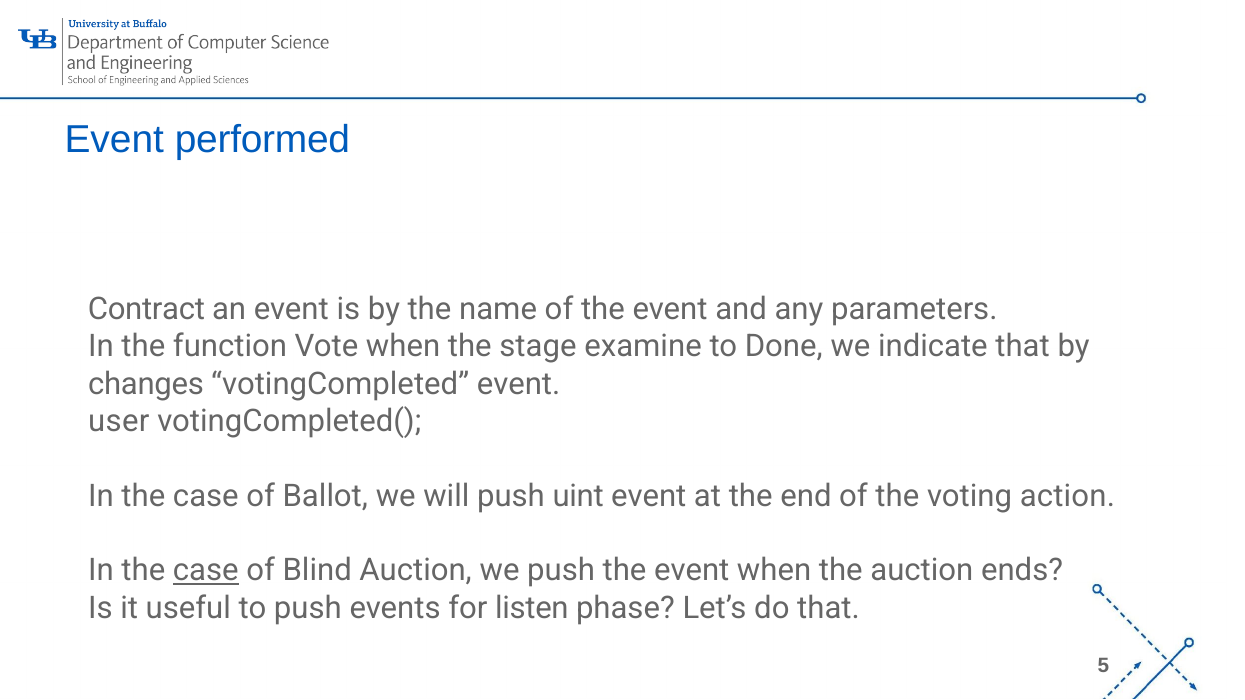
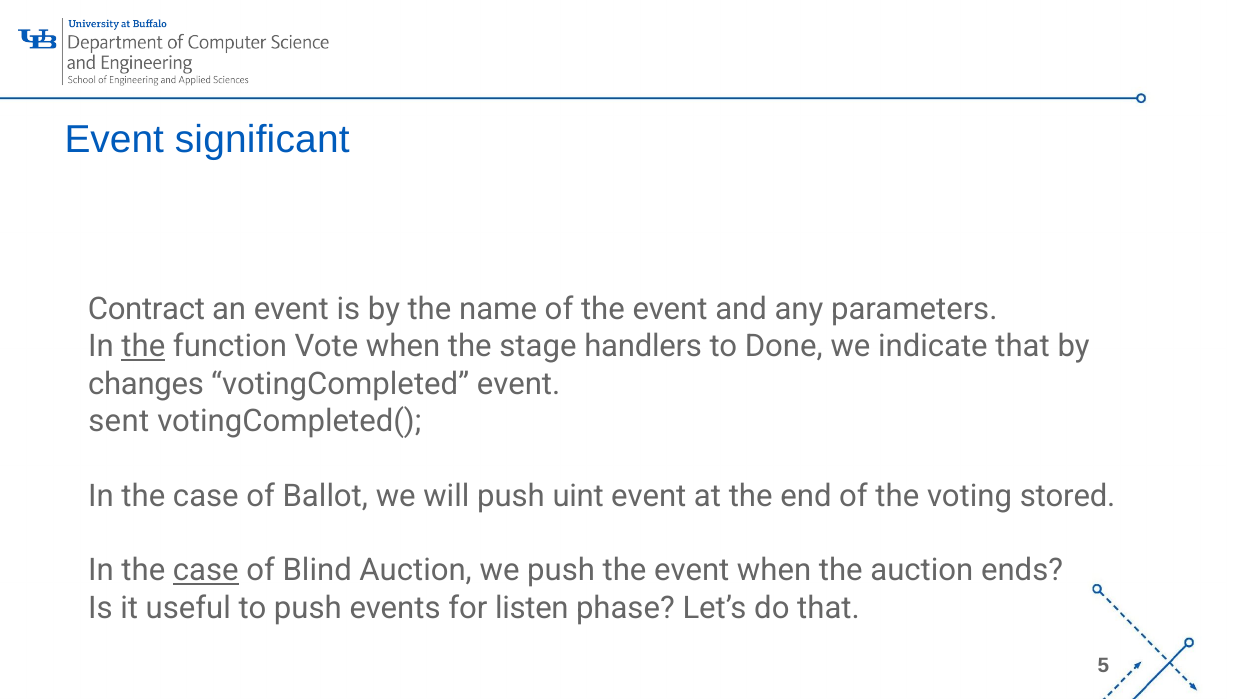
performed: performed -> significant
the at (143, 347) underline: none -> present
examine: examine -> handlers
user: user -> sent
action: action -> stored
